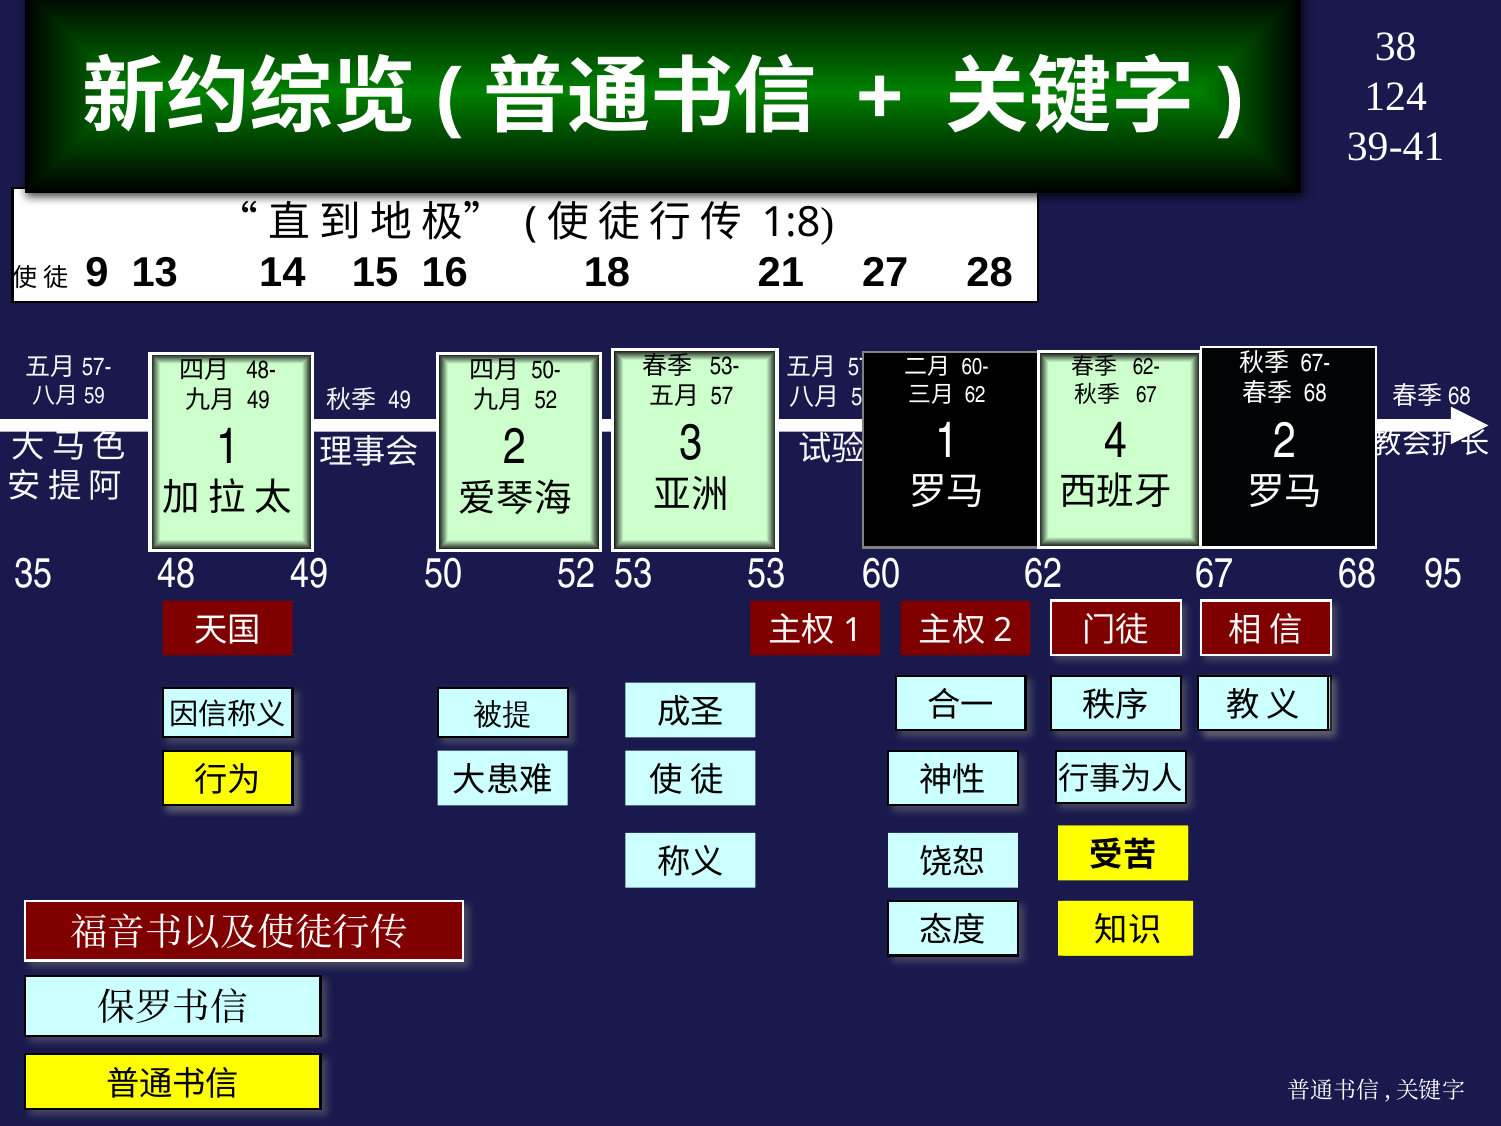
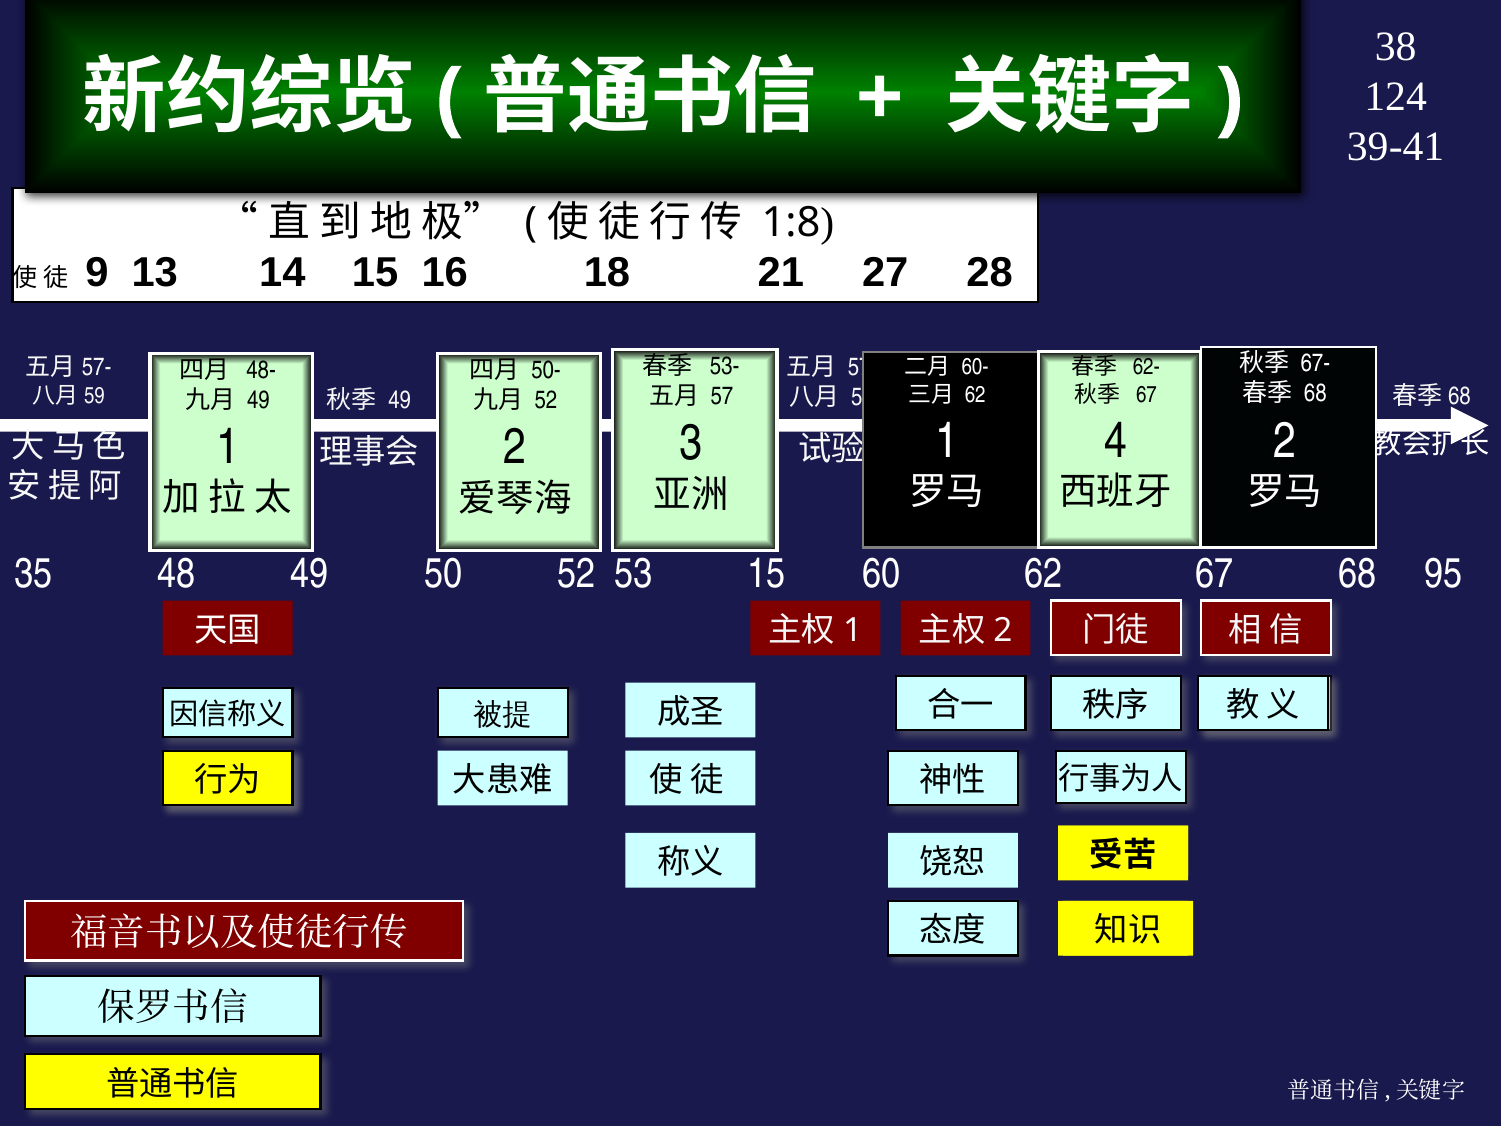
53 53: 53 -> 15
